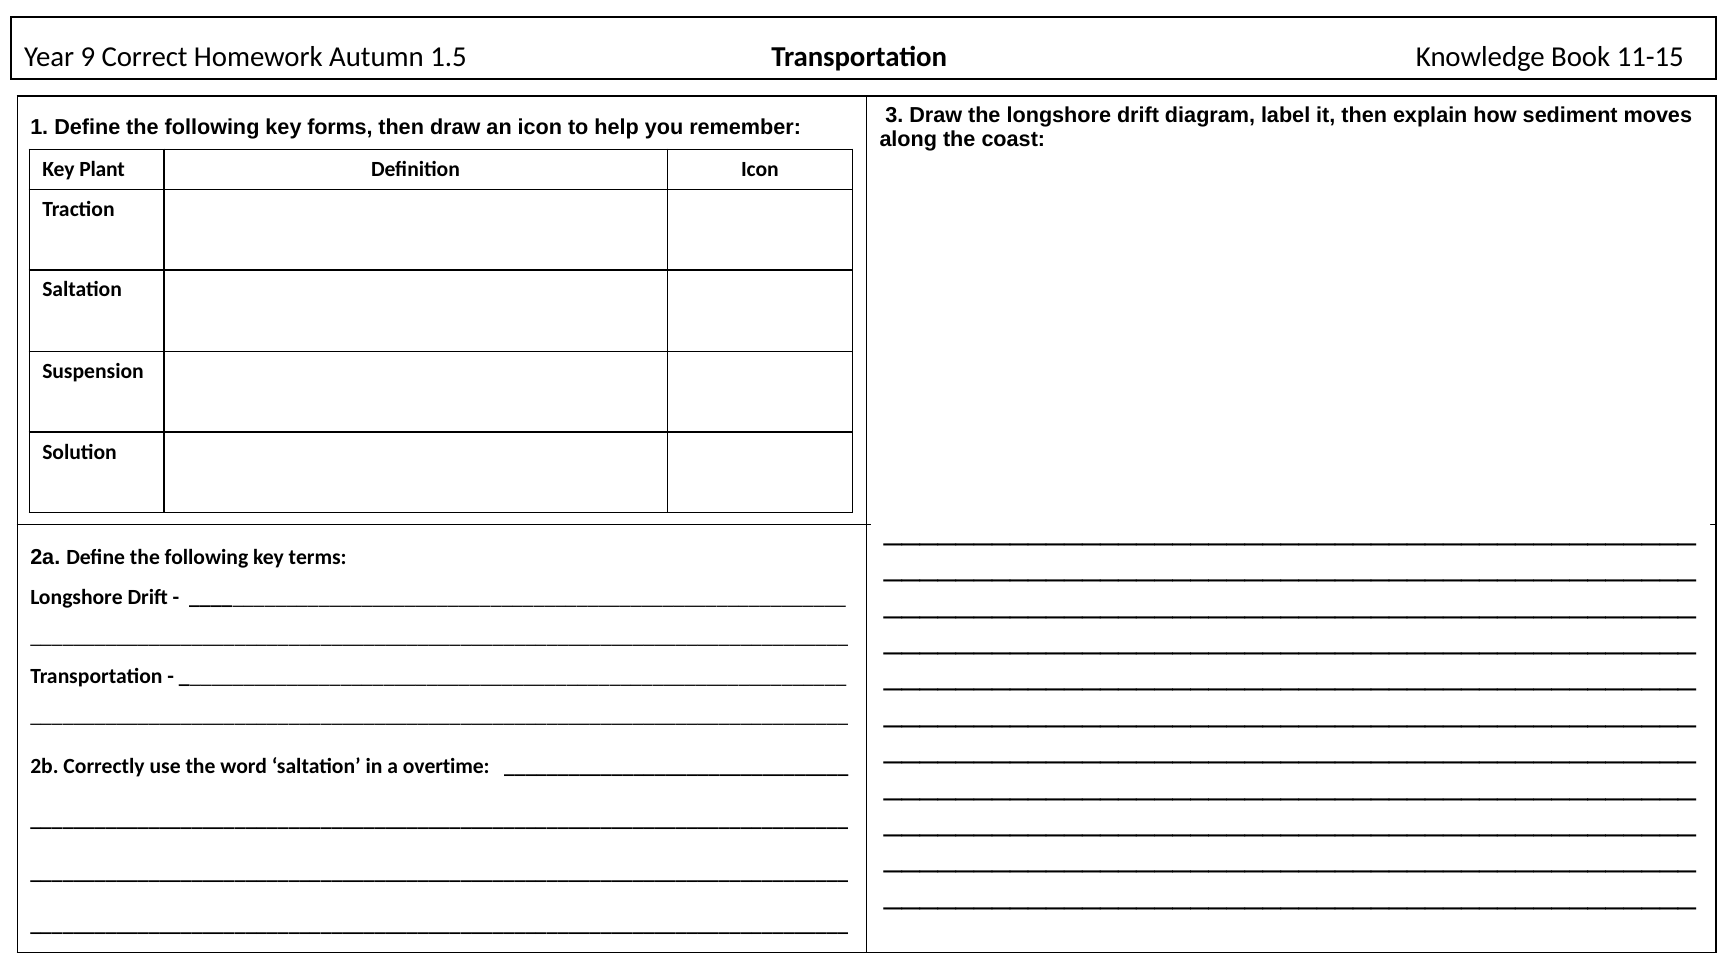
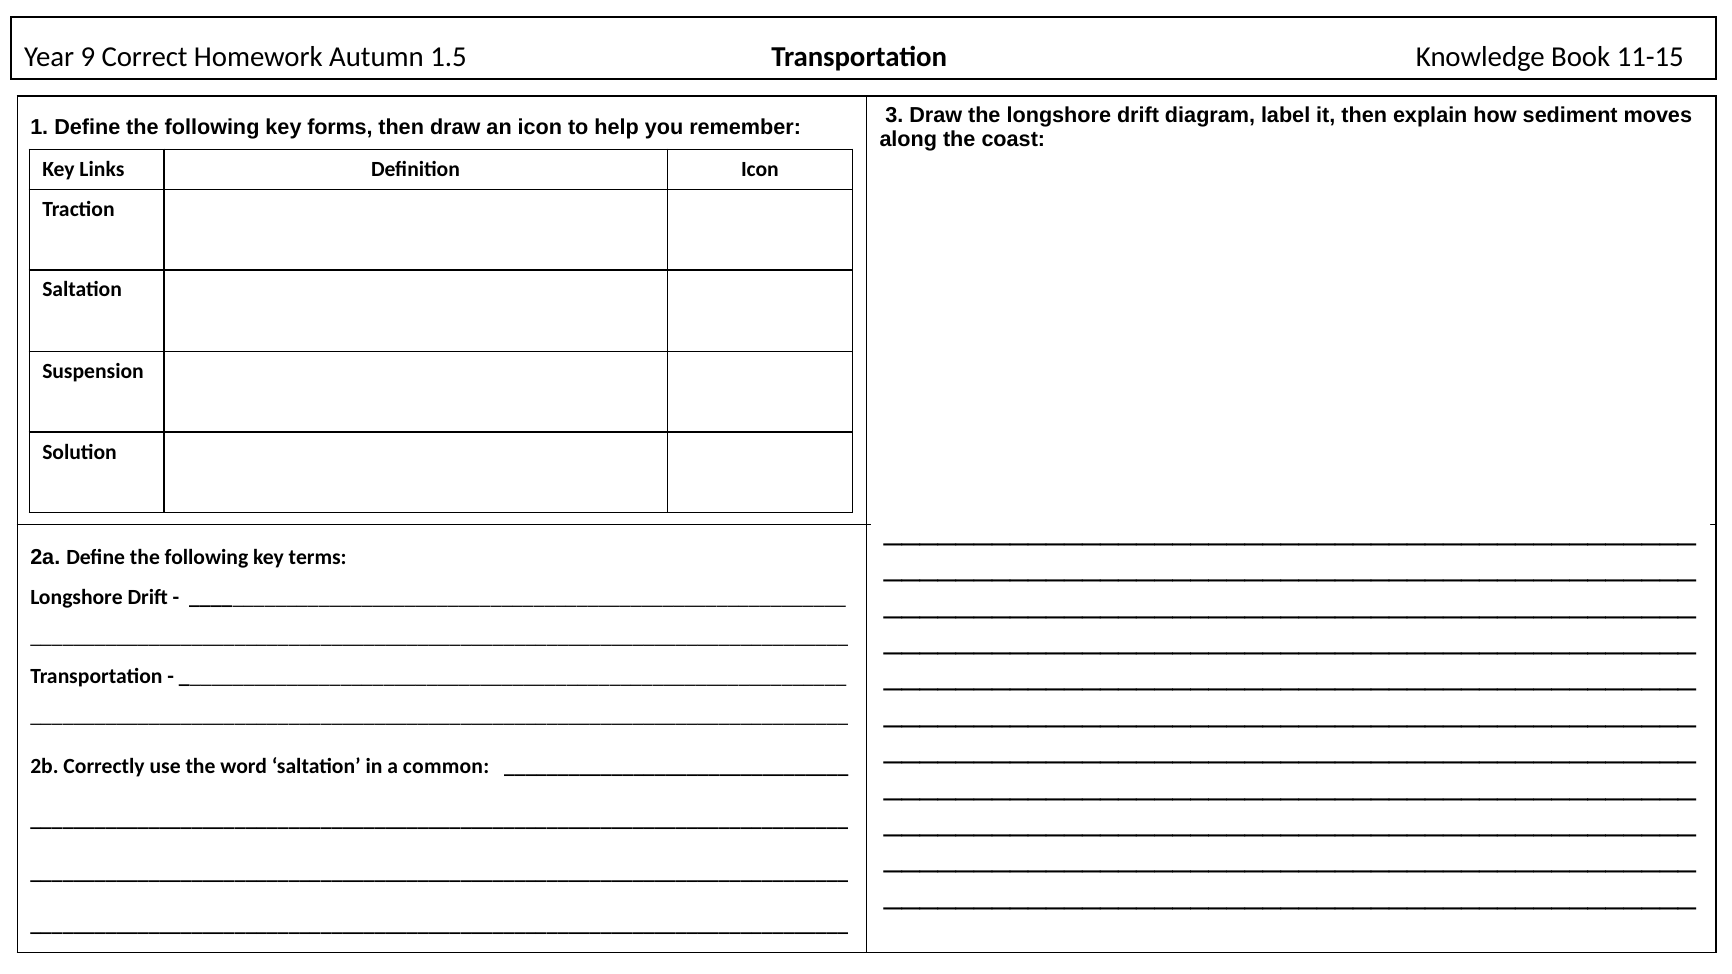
Plant: Plant -> Links
overtime: overtime -> common
